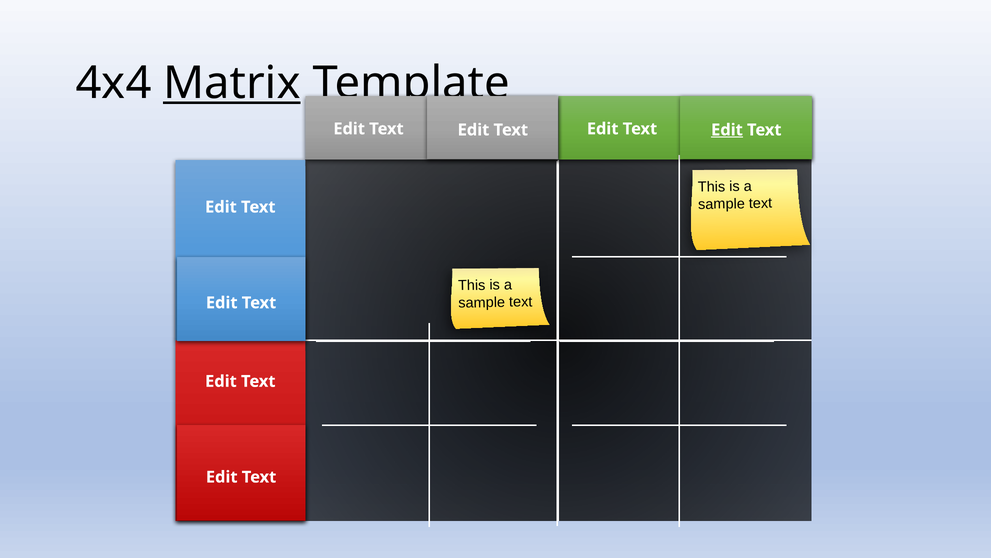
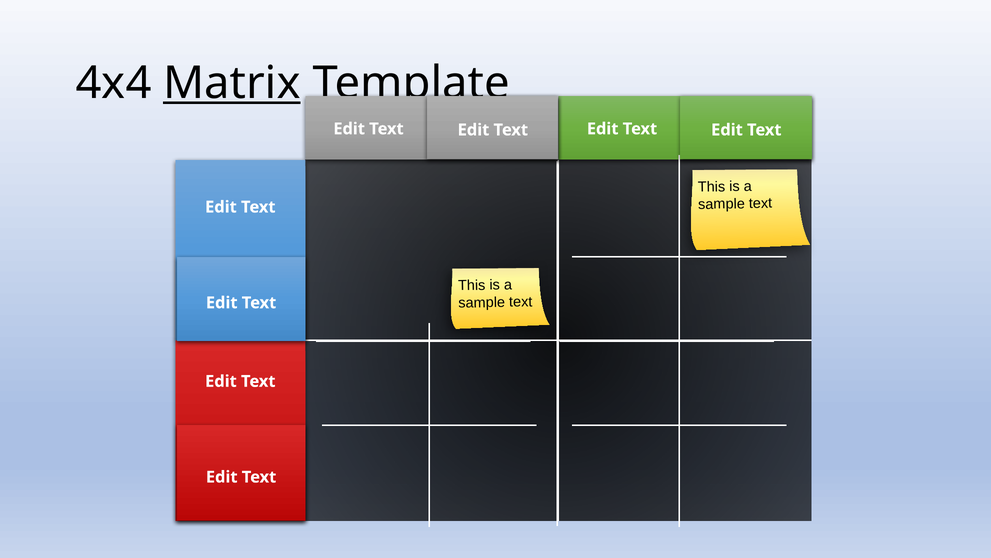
Edit at (727, 130) underline: present -> none
